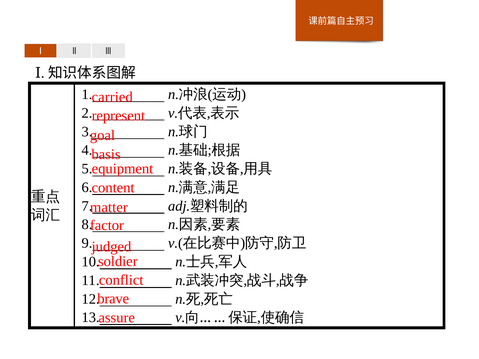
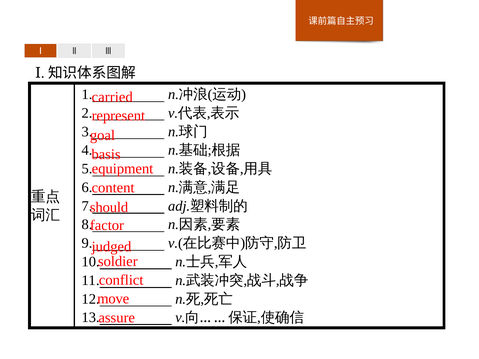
matter: matter -> should
brave: brave -> move
